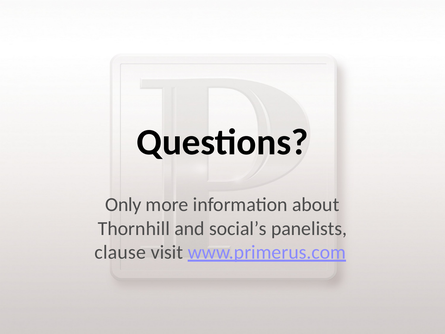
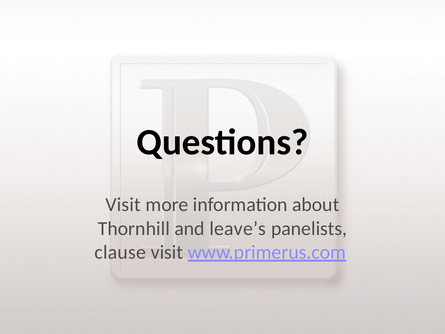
Only at (123, 205): Only -> Visit
social’s: social’s -> leave’s
